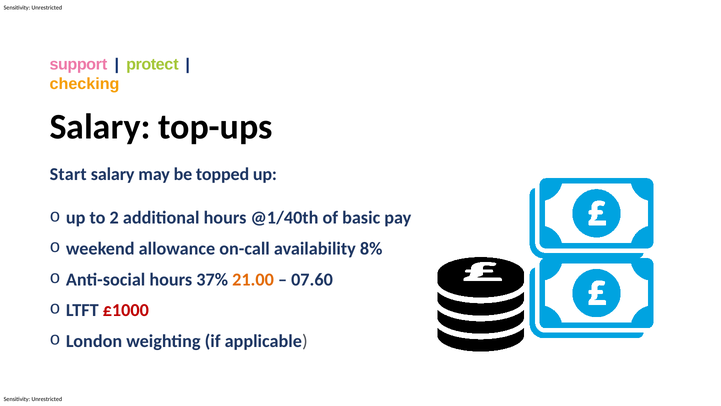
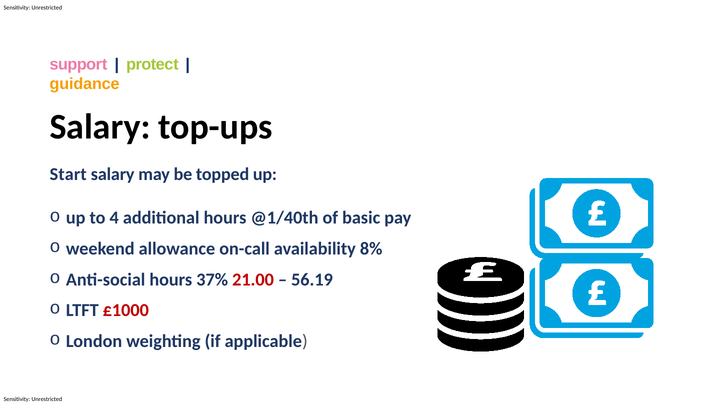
checking: checking -> guidance
2: 2 -> 4
21.00 colour: orange -> red
07.60: 07.60 -> 56.19
